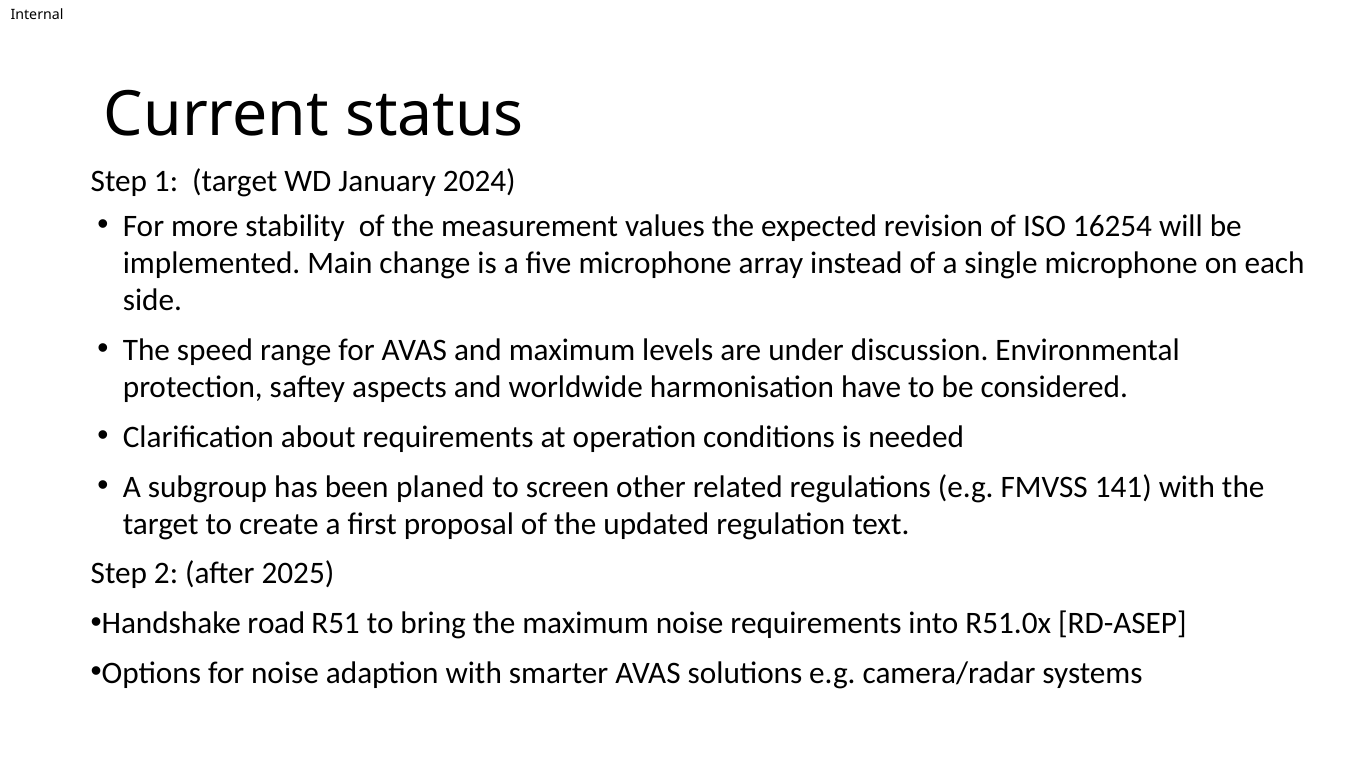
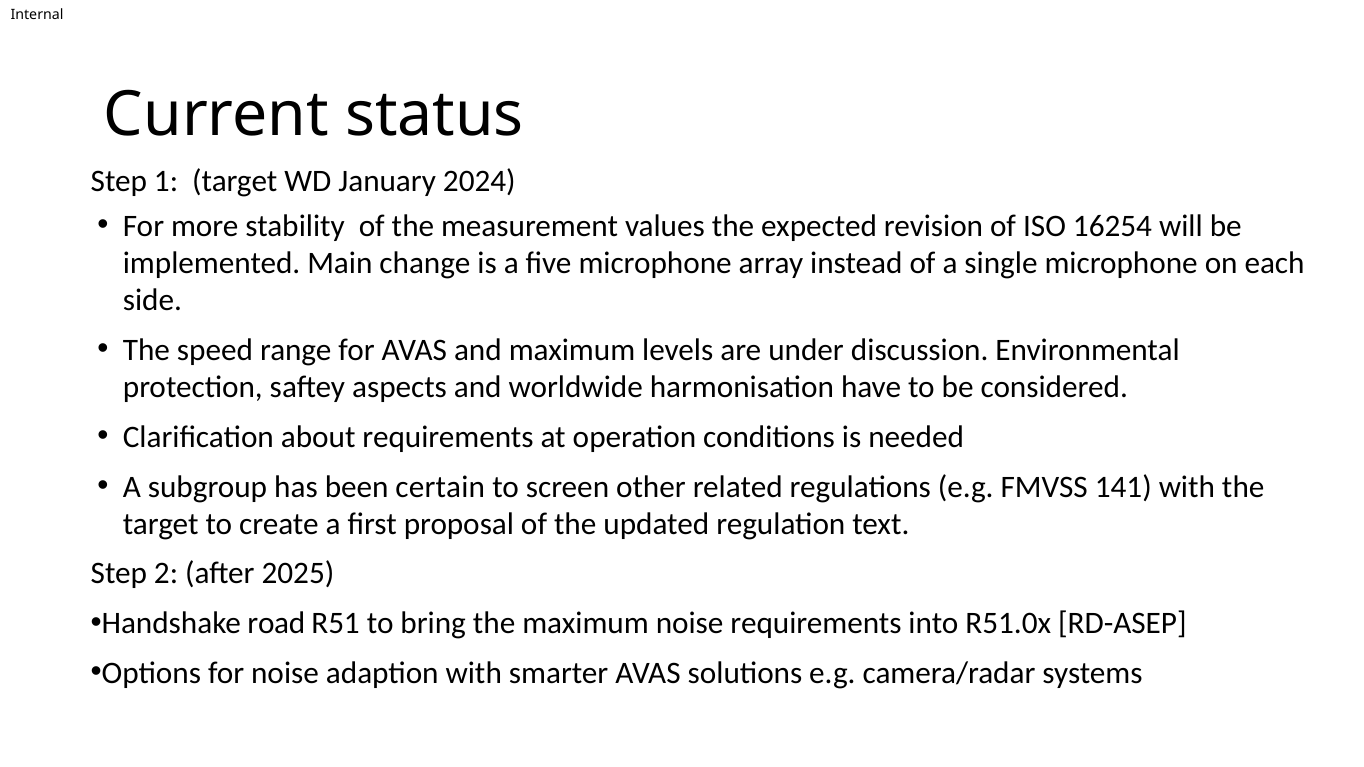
planed: planed -> certain
